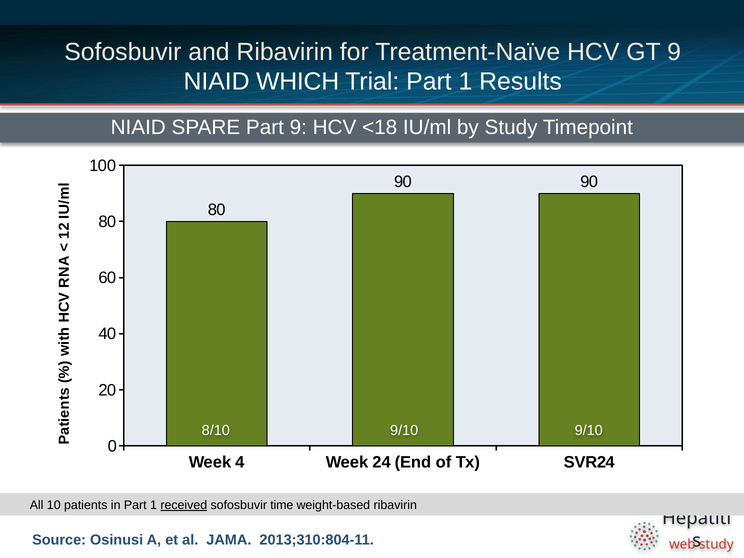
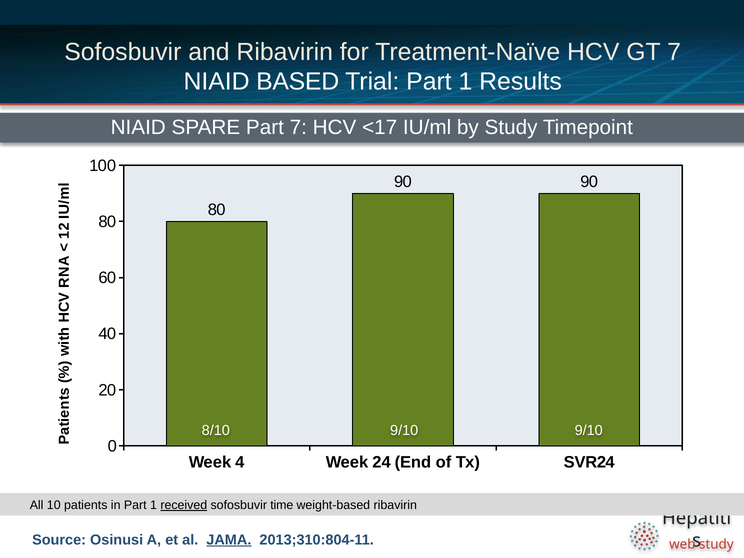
GT 9: 9 -> 7
WHICH: WHICH -> BASED
Part 9: 9 -> 7
<18: <18 -> <17
JAMA underline: none -> present
